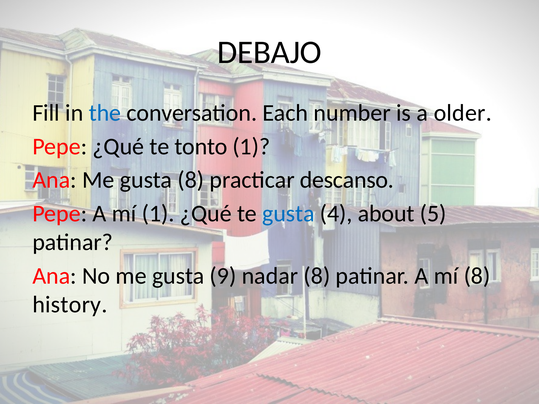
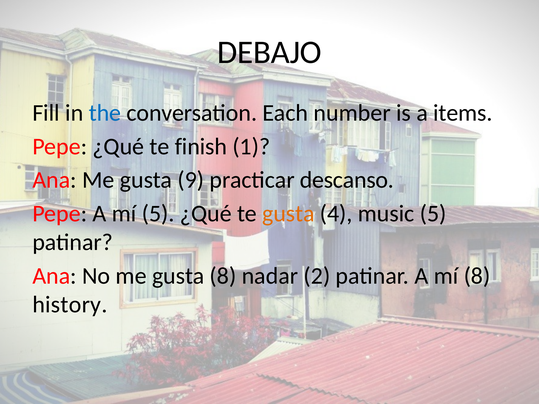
older: older -> items
tonto: tonto -> finish
gusta 8: 8 -> 9
mí 1: 1 -> 5
gusta at (288, 214) colour: blue -> orange
about: about -> music
gusta 9: 9 -> 8
nadar 8: 8 -> 2
